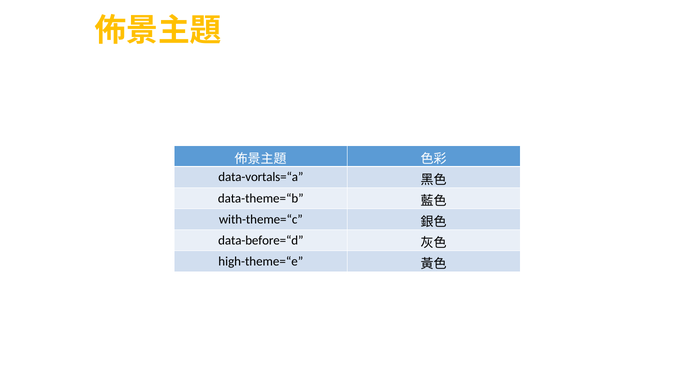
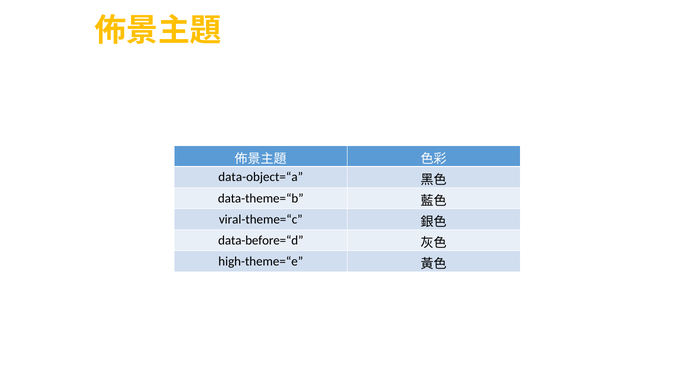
data-vortals=“a: data-vortals=“a -> data-object=“a
with-theme=“c: with-theme=“c -> viral-theme=“c
